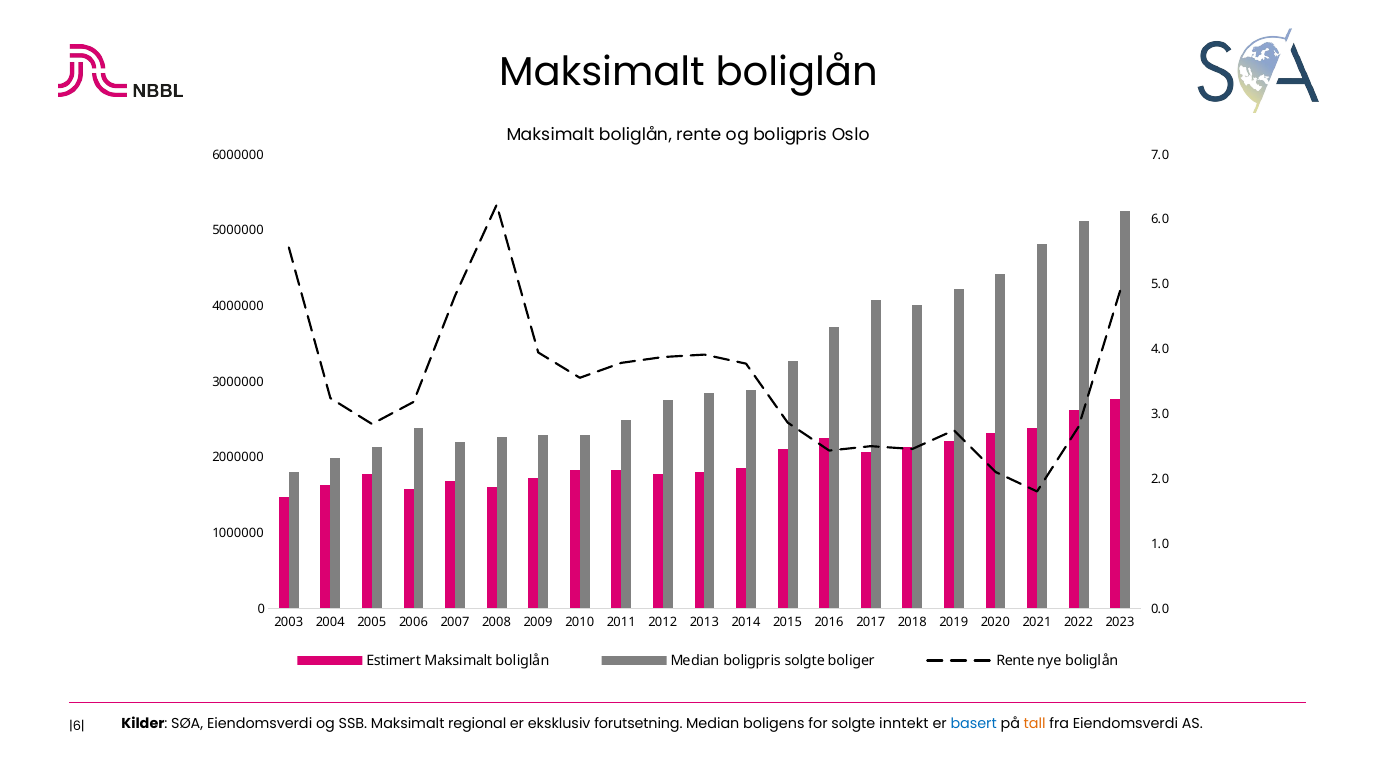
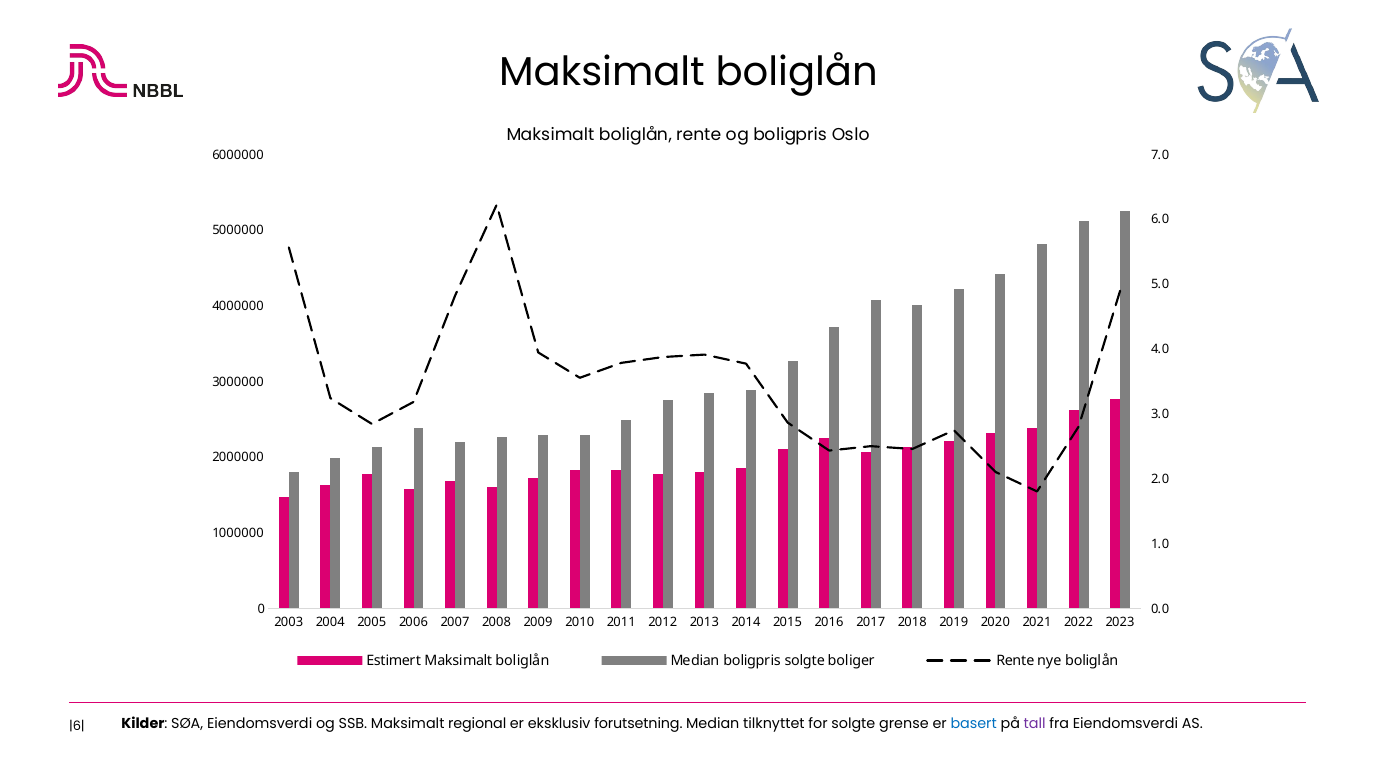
boligens: boligens -> tilknyttet
inntekt: inntekt -> grense
tall colour: orange -> purple
